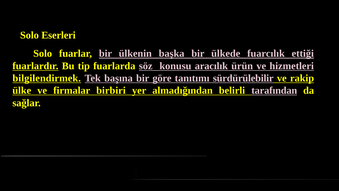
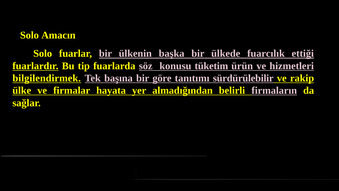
Eserleri: Eserleri -> Amacın
aracılık: aracılık -> tüketim
birbiri: birbiri -> hayata
tarafından: tarafından -> firmaların
